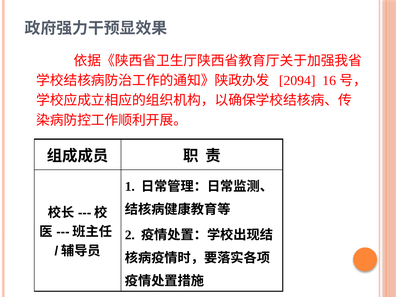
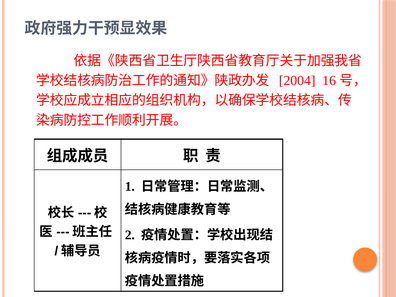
2094: 2094 -> 2004
